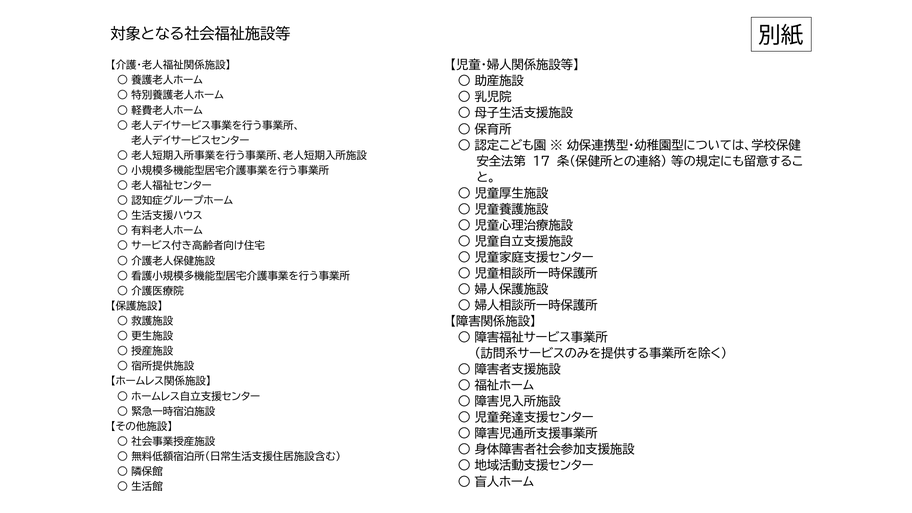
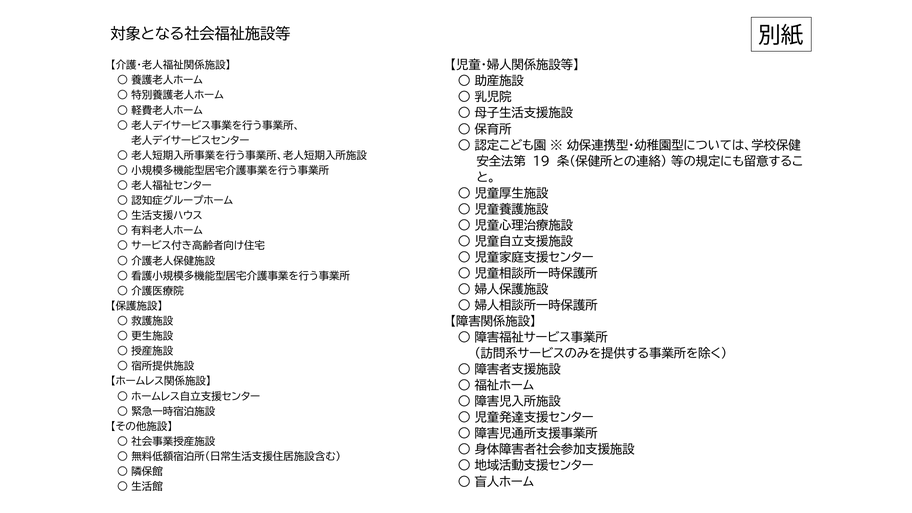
17: 17 -> 19
